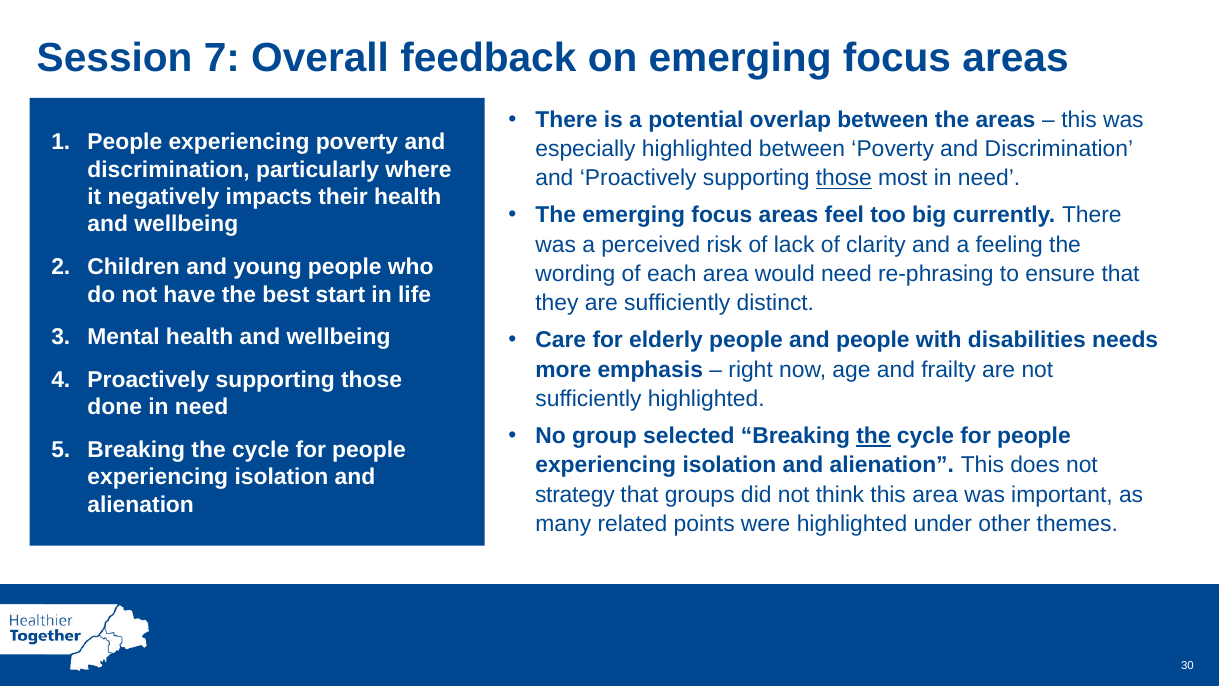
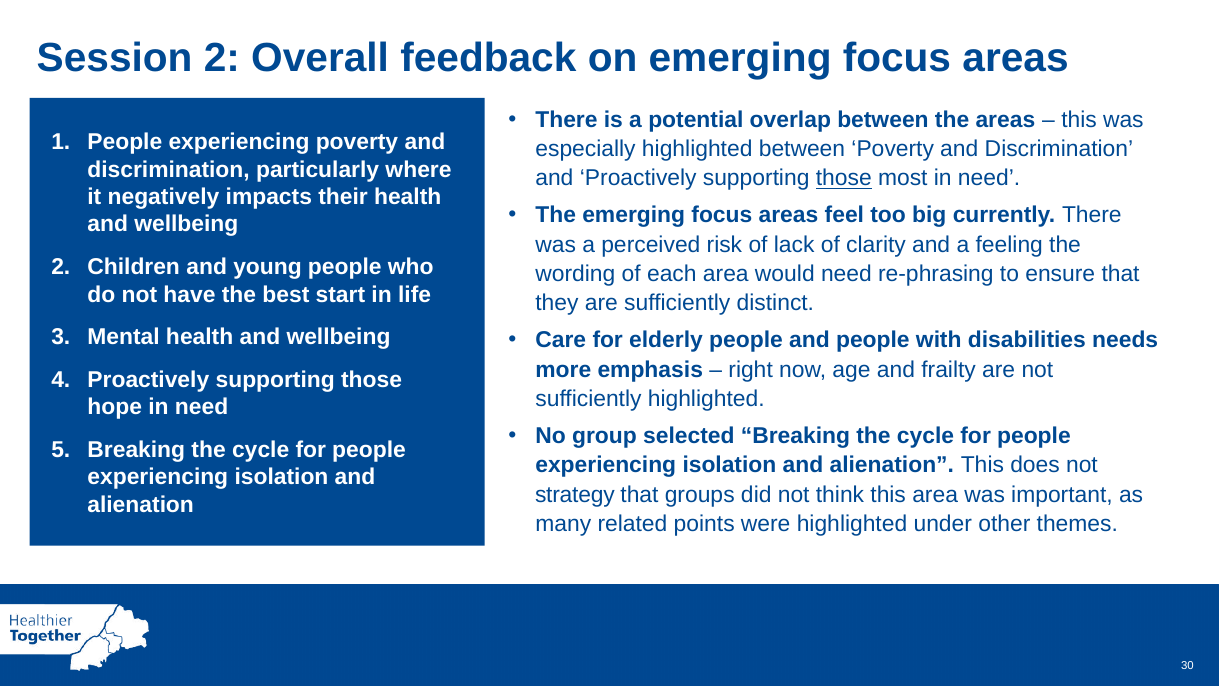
Session 7: 7 -> 2
done: done -> hope
the at (873, 436) underline: present -> none
